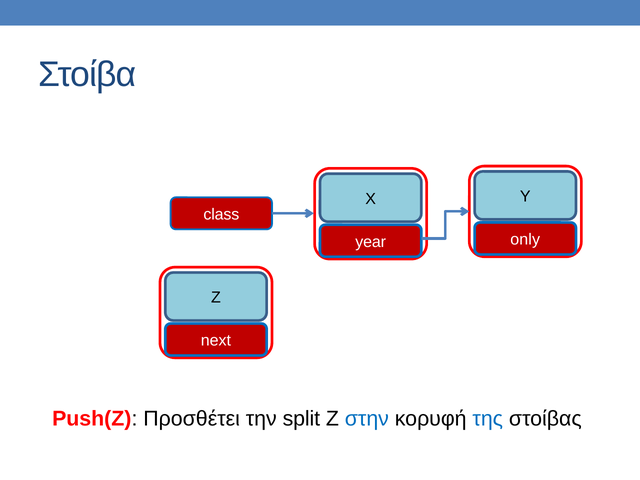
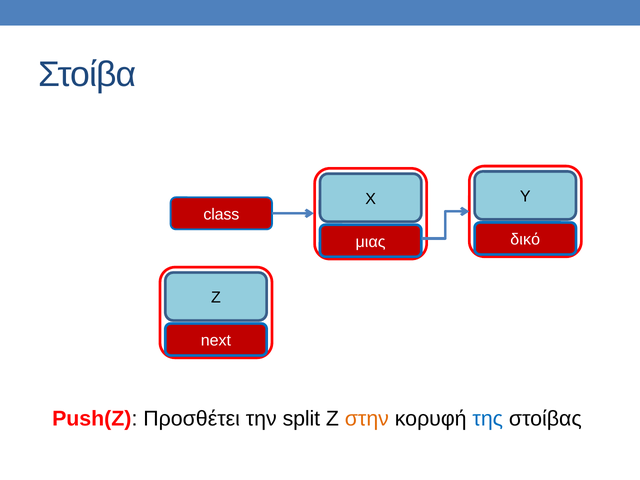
only: only -> δικό
year: year -> μιας
στην colour: blue -> orange
